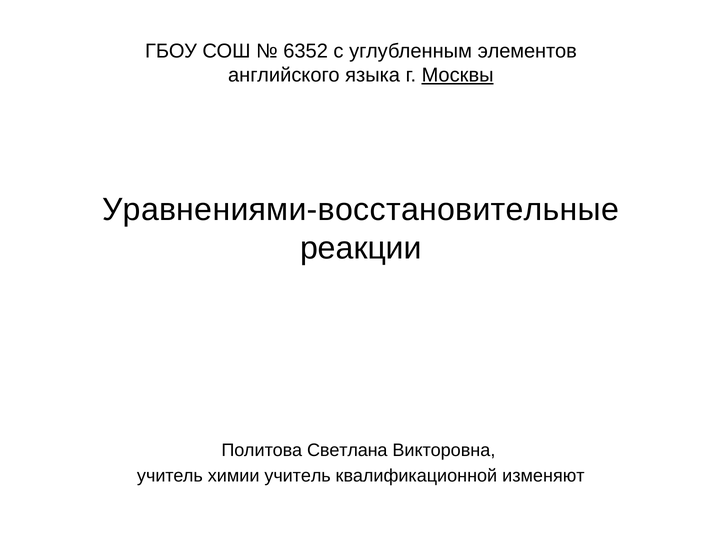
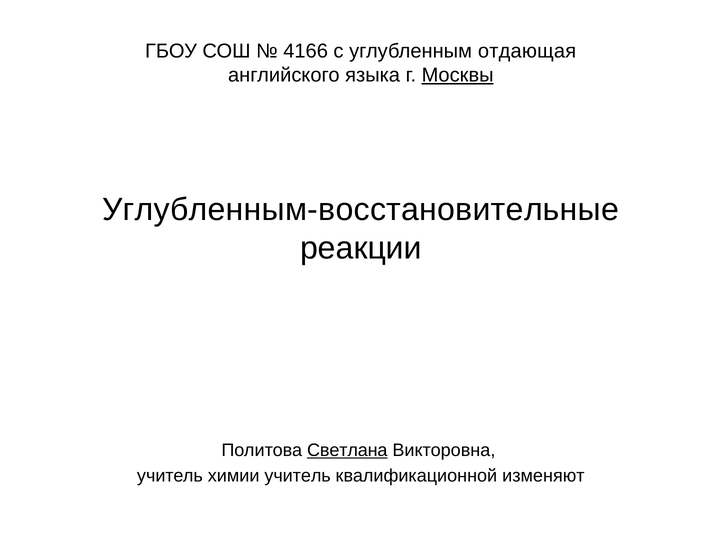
6352: 6352 -> 4166
элементов: элементов -> отдающая
Уравнениями-восстановительные: Уравнениями-восстановительные -> Углубленным-восстановительные
Светлана underline: none -> present
